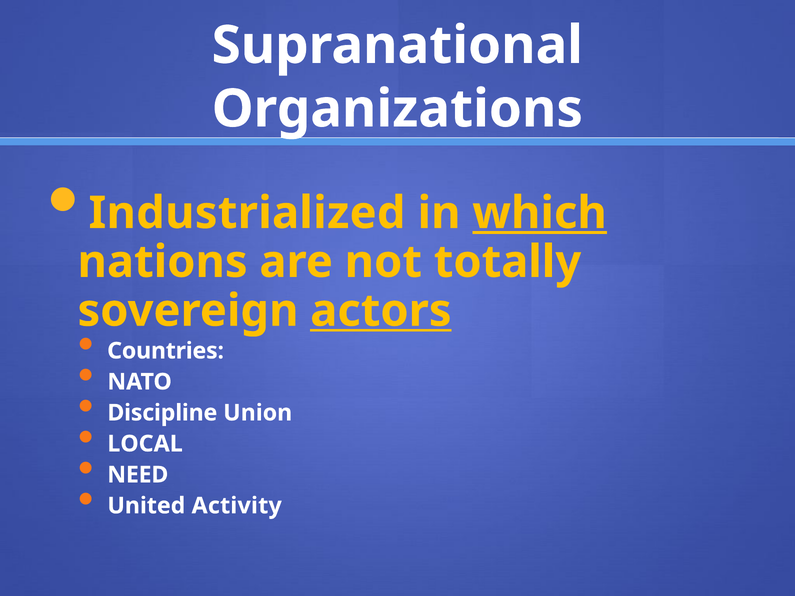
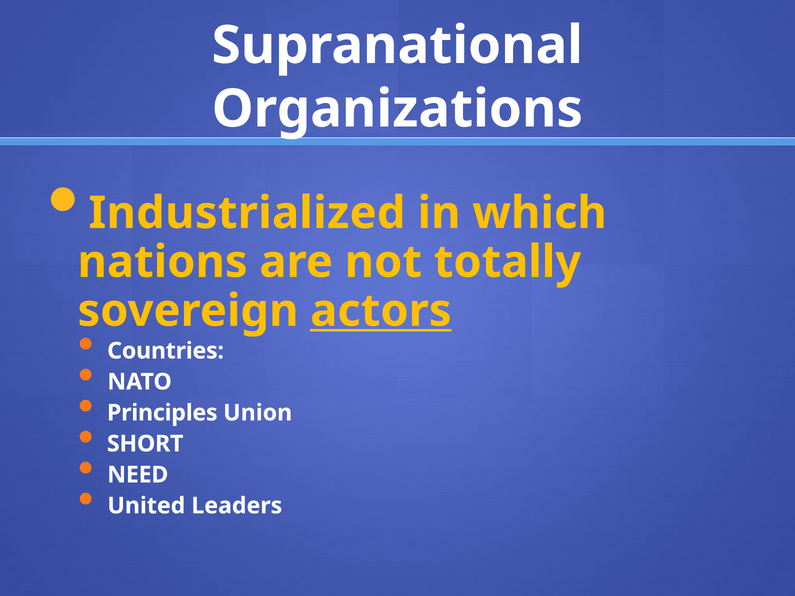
which underline: present -> none
Discipline: Discipline -> Principles
LOCAL: LOCAL -> SHORT
Activity: Activity -> Leaders
